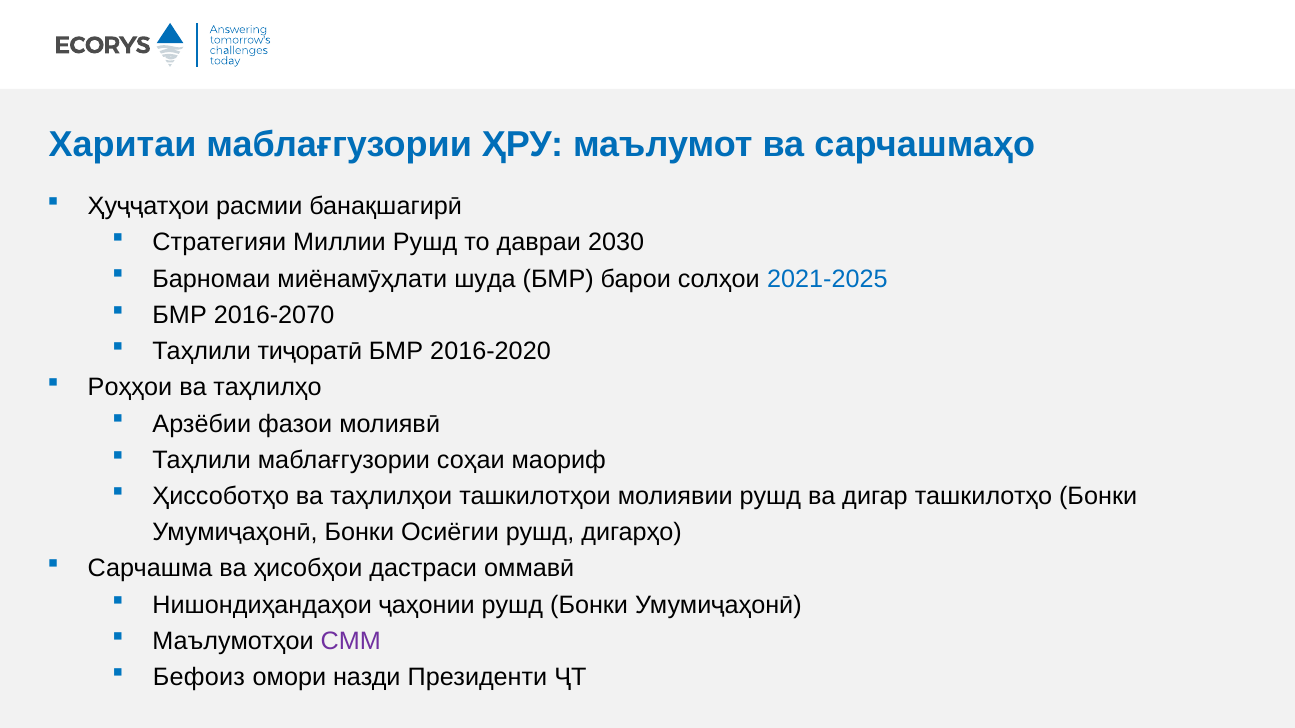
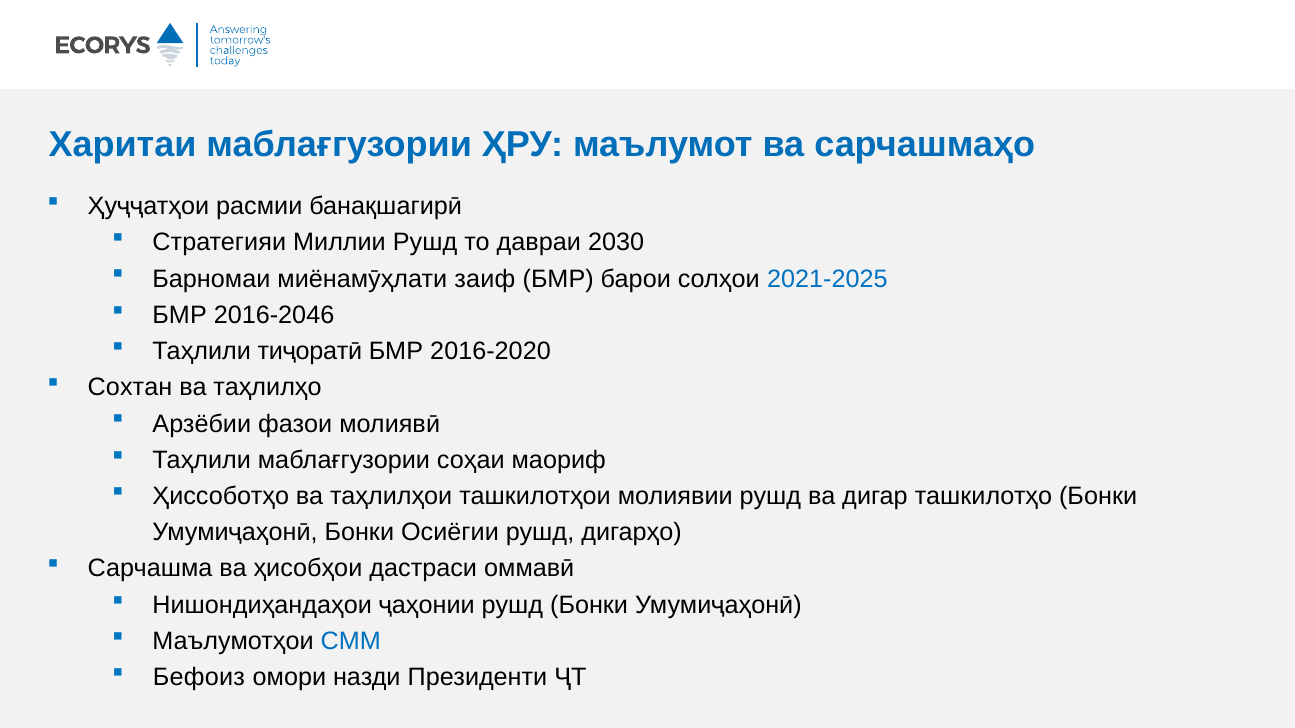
шуда: шуда -> заиф
2016-2070: 2016-2070 -> 2016-2046
Роҳҳои: Роҳҳои -> Сохтан
СММ colour: purple -> blue
